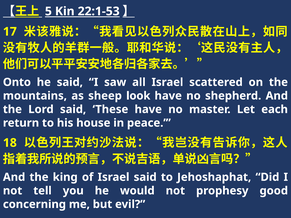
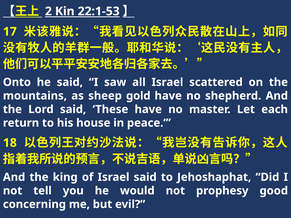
5: 5 -> 2
look: look -> gold
